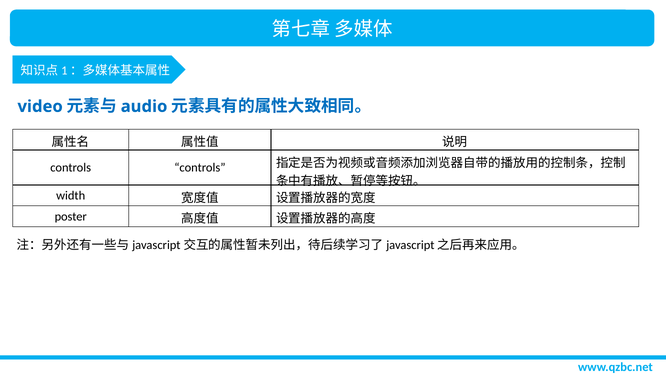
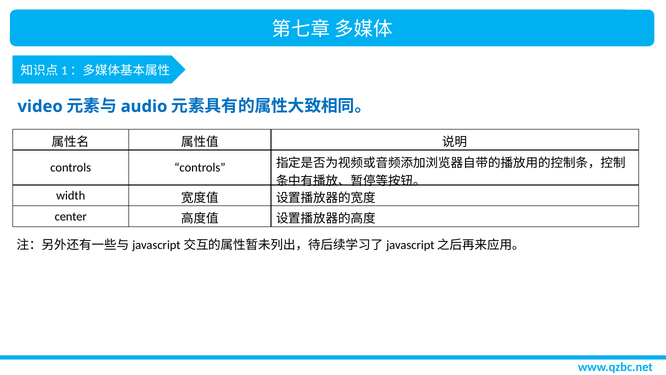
poster: poster -> center
